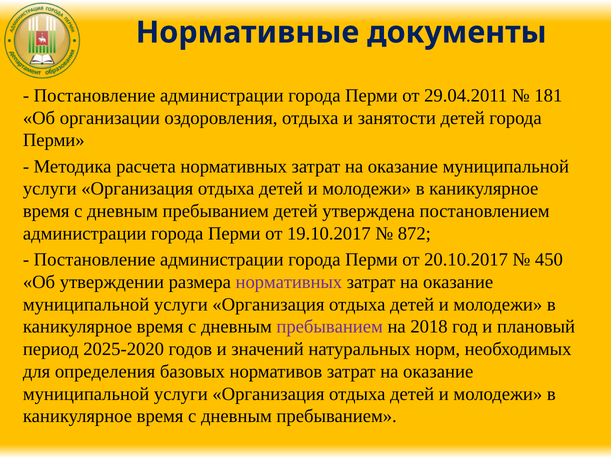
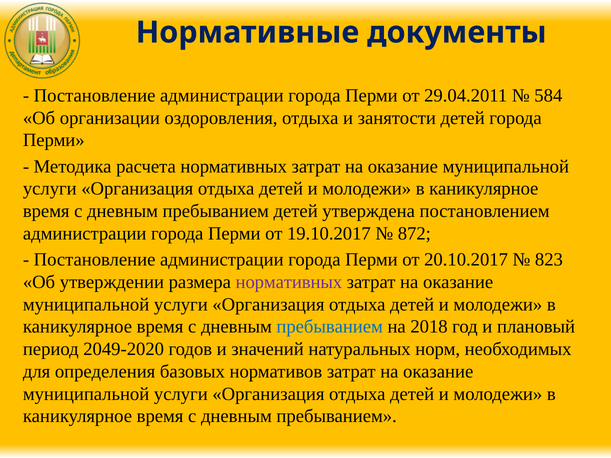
181: 181 -> 584
450: 450 -> 823
пребыванием at (330, 327) colour: purple -> blue
2025-2020: 2025-2020 -> 2049-2020
